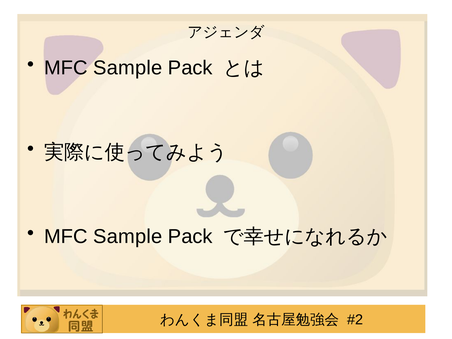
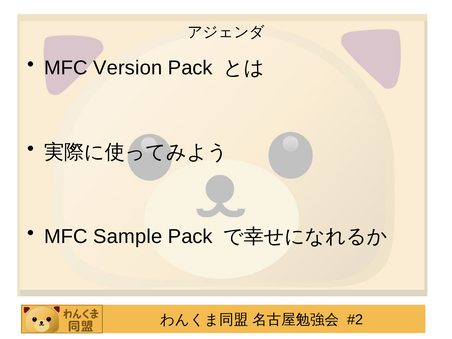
Sample at (128, 68): Sample -> Version
